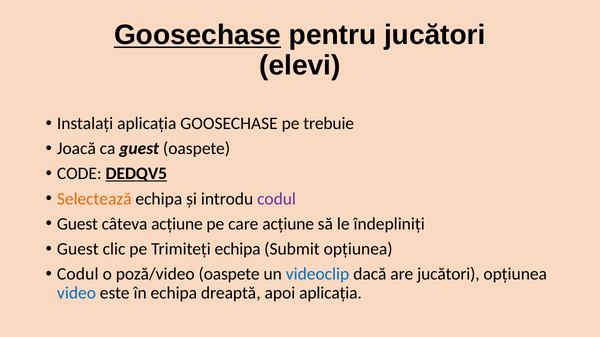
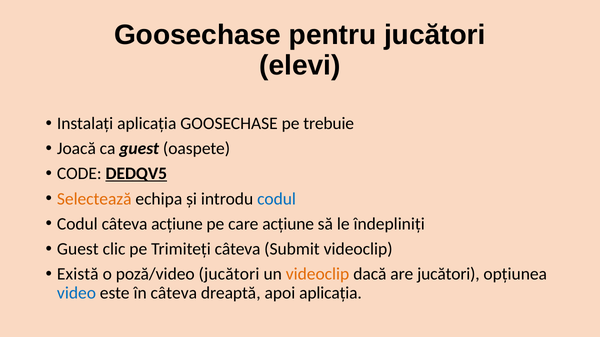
Goosechase at (198, 35) underline: present -> none
codul at (277, 199) colour: purple -> blue
Guest at (77, 224): Guest -> Codul
Trimiteți echipa: echipa -> câteva
Submit opțiunea: opțiunea -> videoclip
Codul at (78, 274): Codul -> Există
poză/video oaspete: oaspete -> jucători
videoclip at (318, 274) colour: blue -> orange
în echipa: echipa -> câteva
